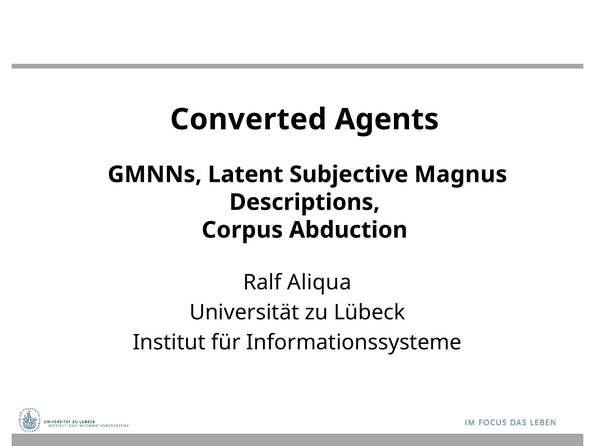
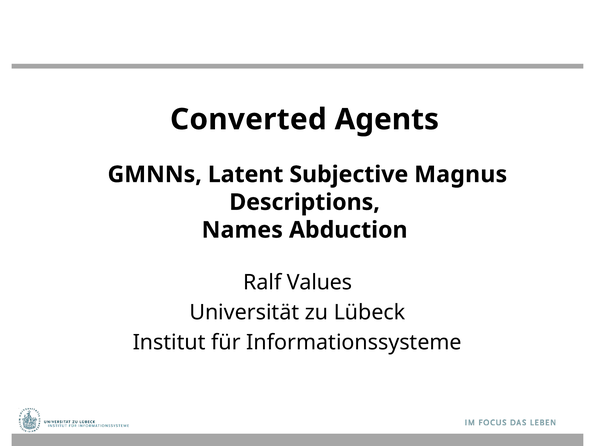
Corpus: Corpus -> Names
Aliqua: Aliqua -> Values
